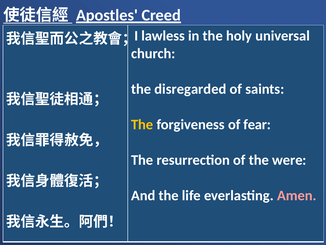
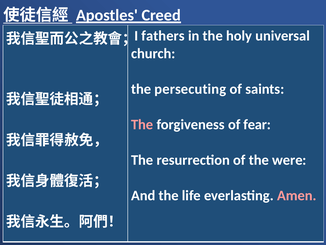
lawless: lawless -> fathers
disregarded: disregarded -> persecuting
The at (142, 124) colour: yellow -> pink
